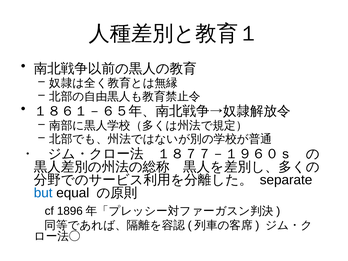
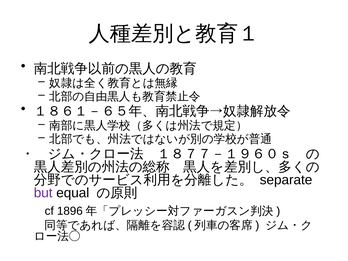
but colour: blue -> purple
